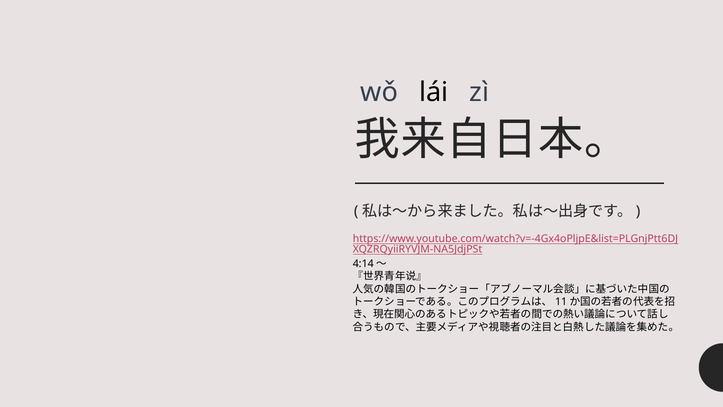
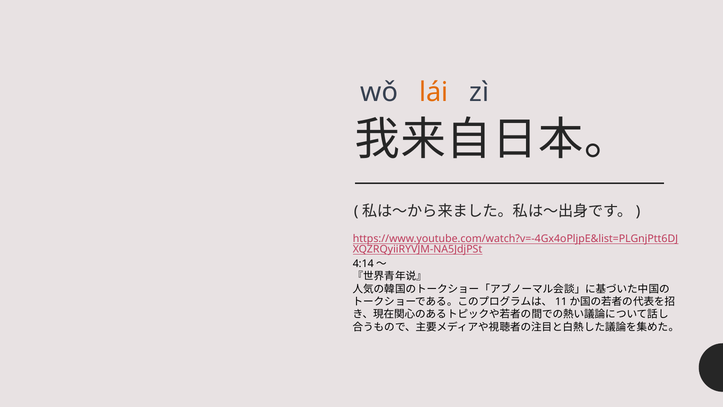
lái colour: black -> orange
